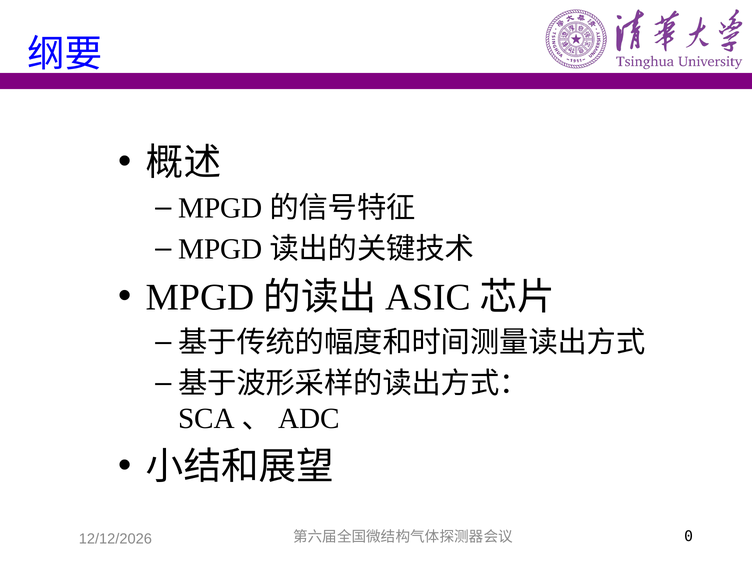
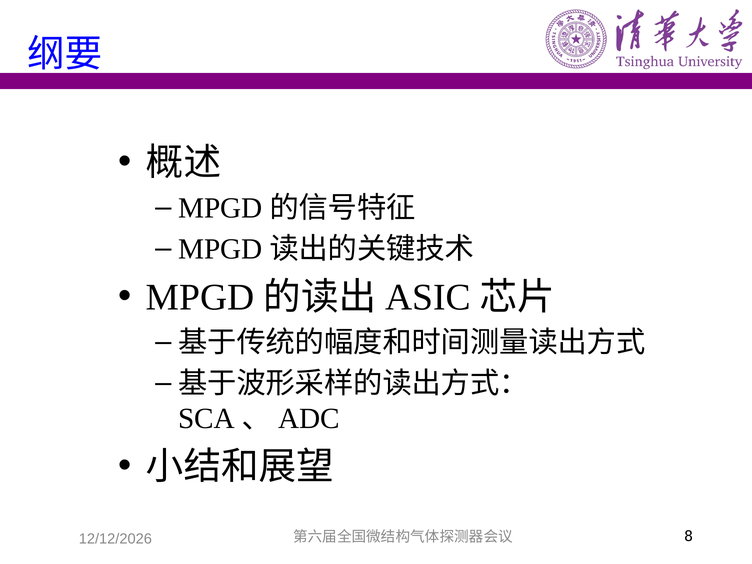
0: 0 -> 8
